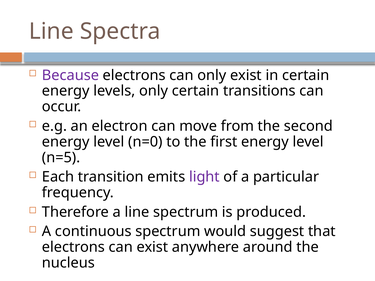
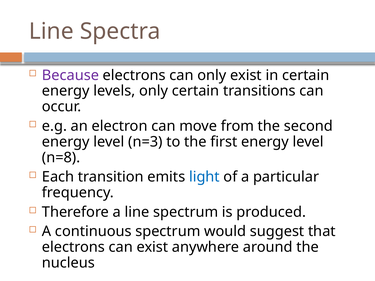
n=0: n=0 -> n=3
n=5: n=5 -> n=8
light colour: purple -> blue
